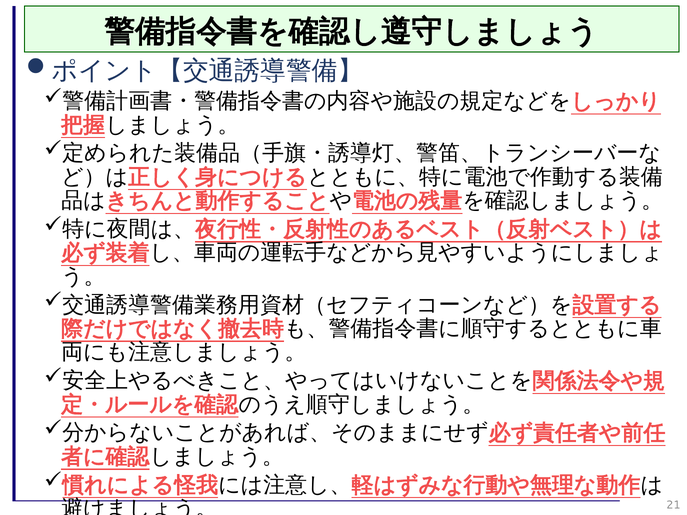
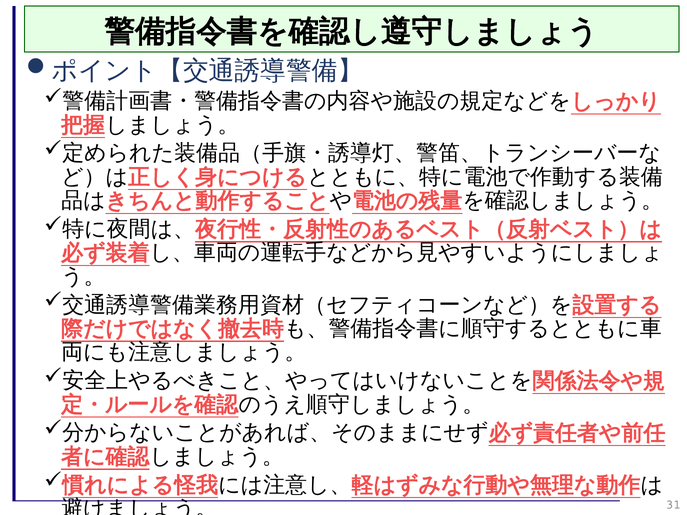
21: 21 -> 31
